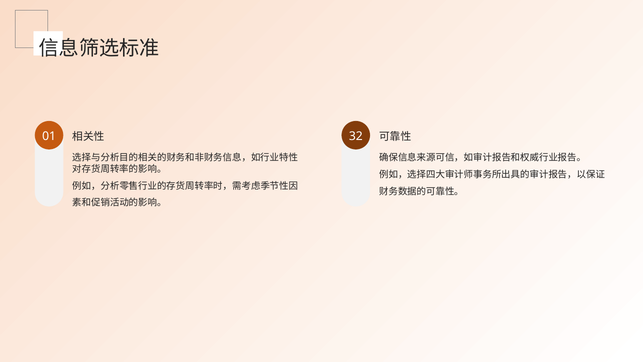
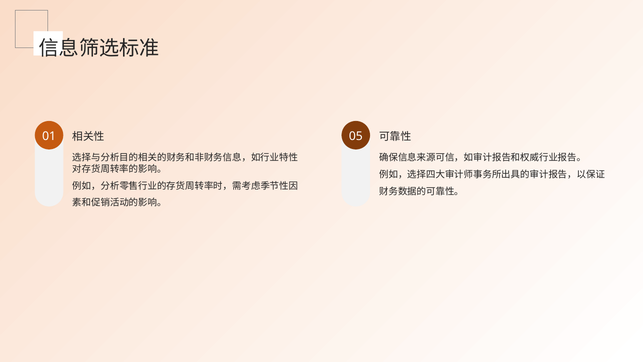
32: 32 -> 05
